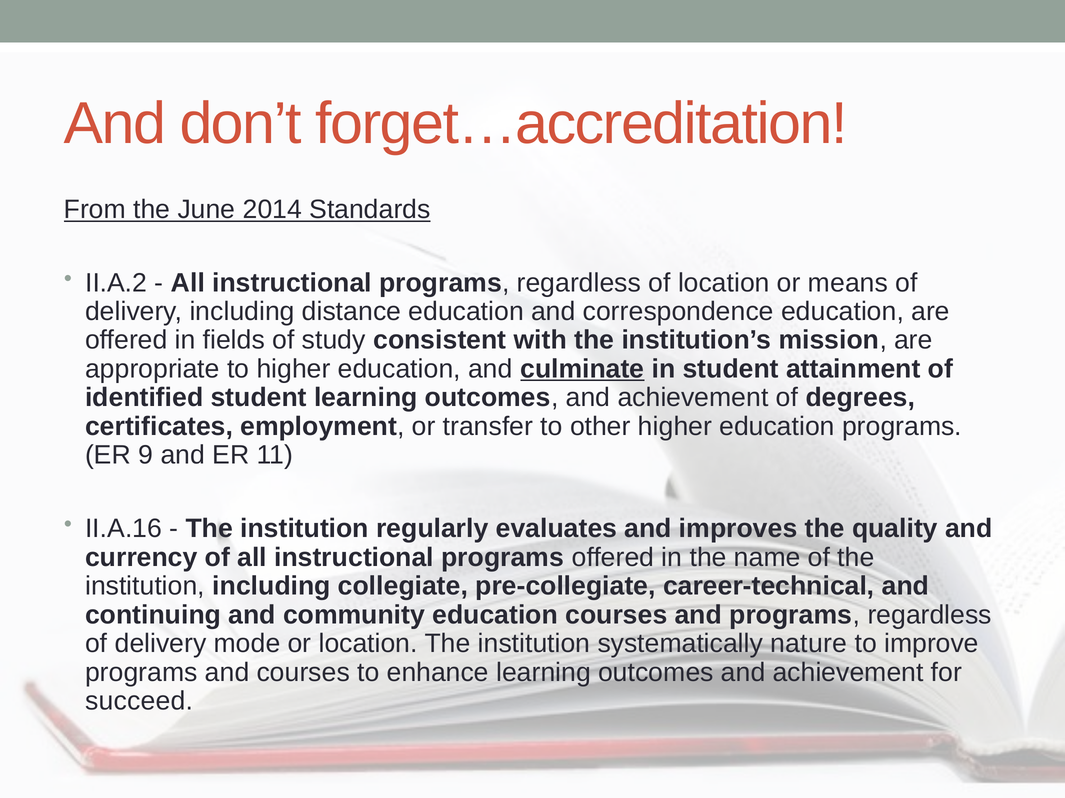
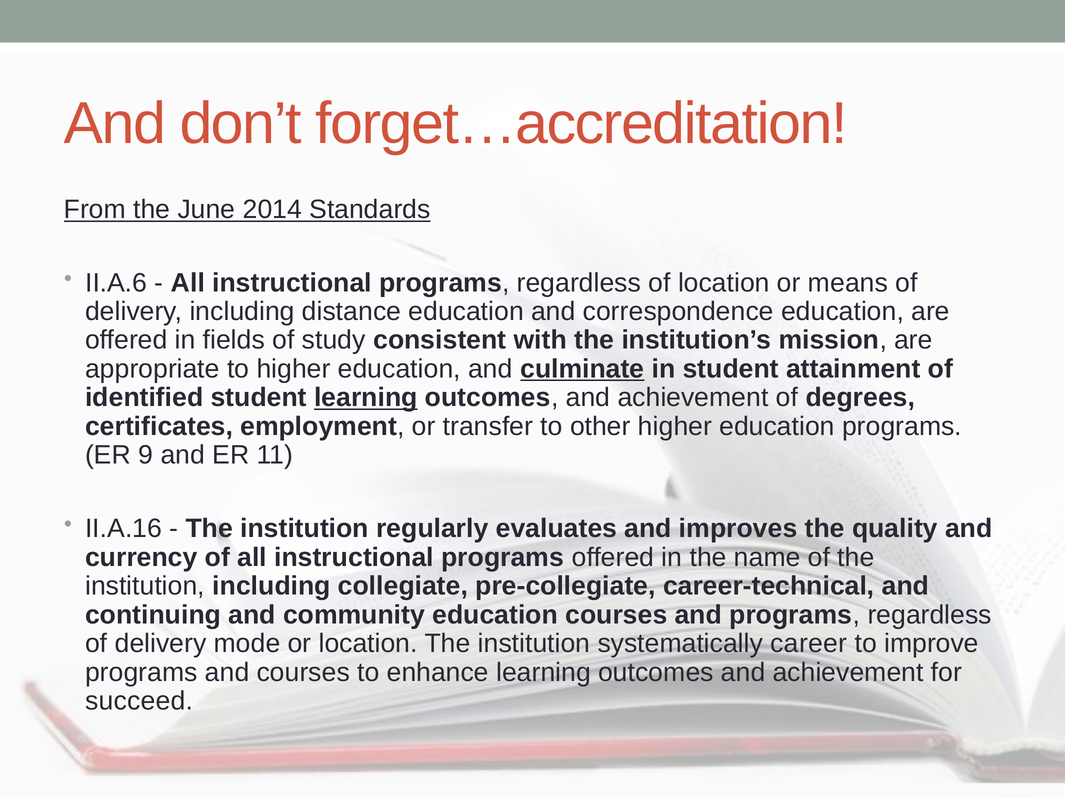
II.A.2: II.A.2 -> II.A.6
learning at (366, 398) underline: none -> present
nature: nature -> career
